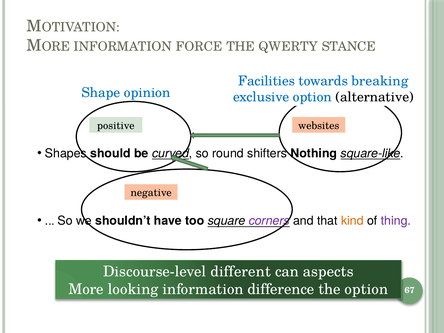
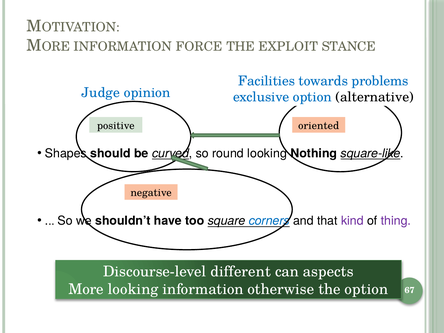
QWERTY: QWERTY -> EXPLOIT
breaking: breaking -> problems
Shape: Shape -> Judge
websites: websites -> oriented
shifters at (267, 153): shifters -> looking
corners colour: purple -> blue
kind colour: orange -> purple
difference: difference -> otherwise
